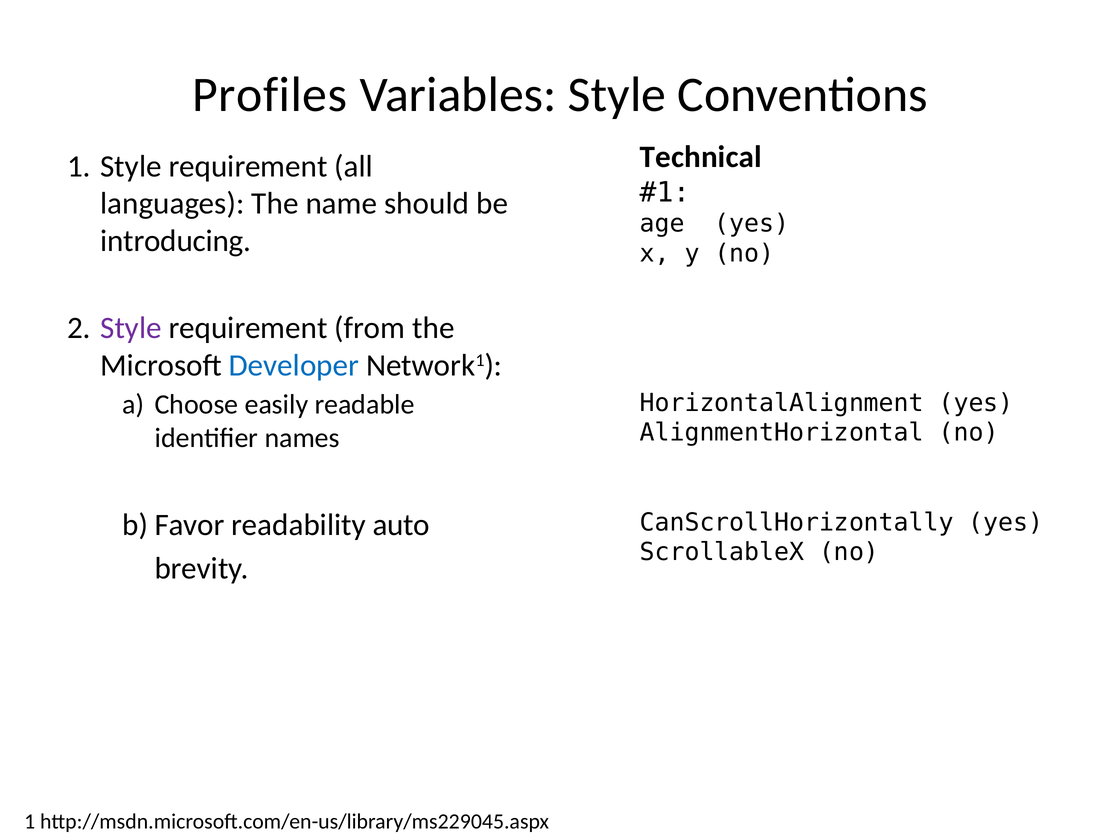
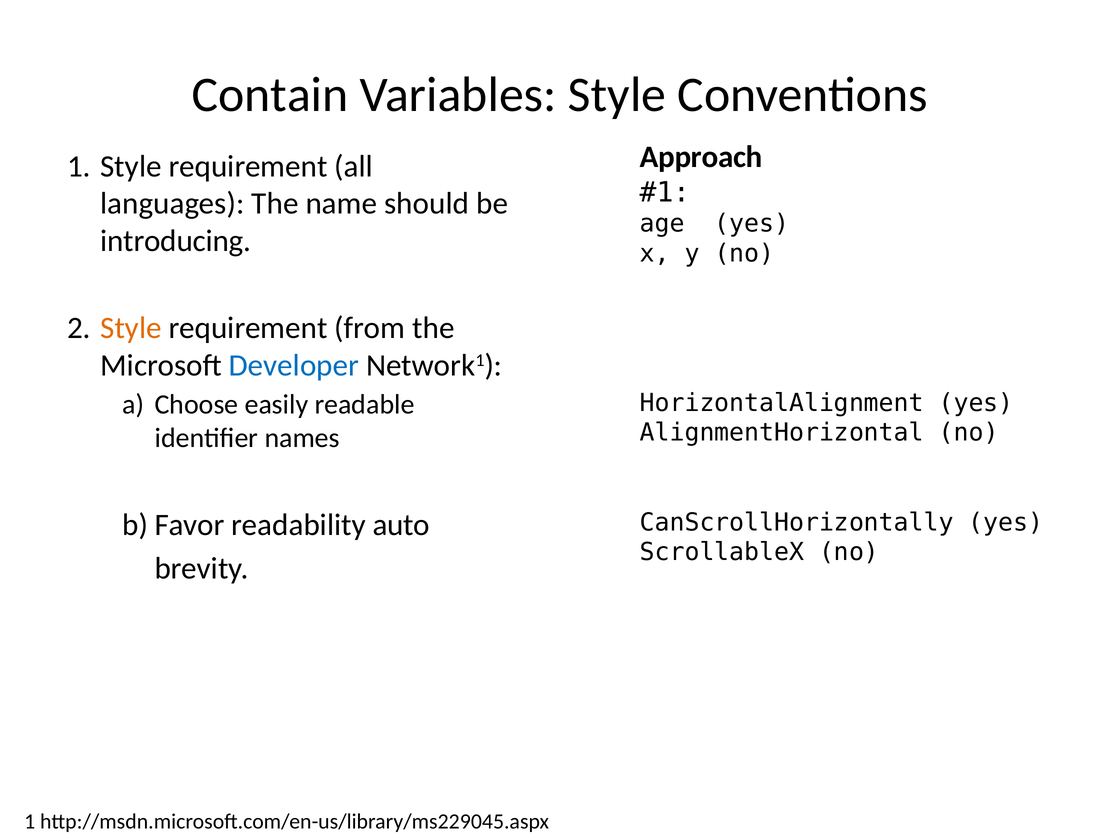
Profiles: Profiles -> Contain
Technical: Technical -> Approach
Style at (131, 328) colour: purple -> orange
